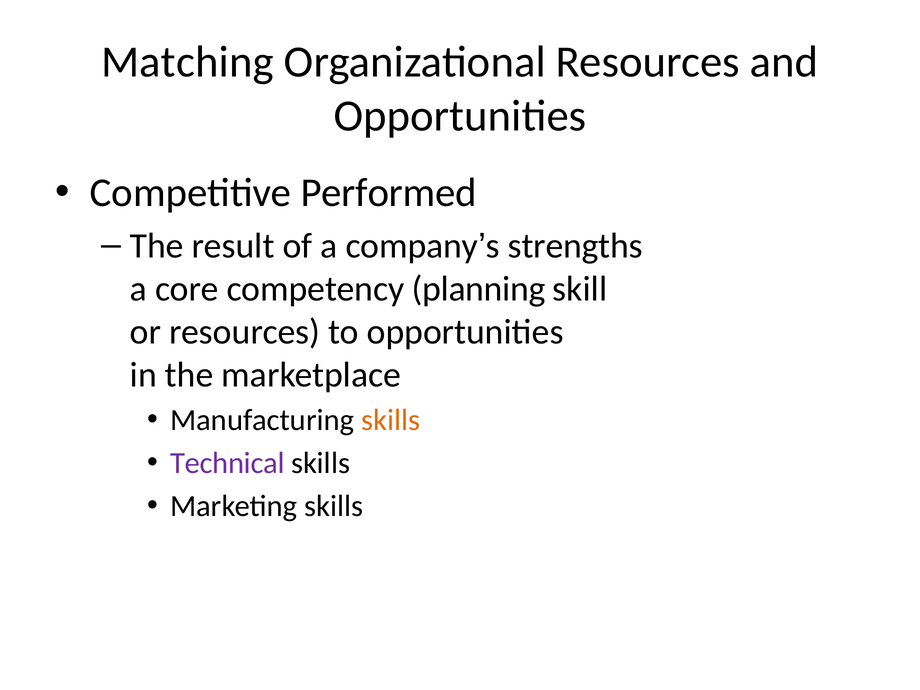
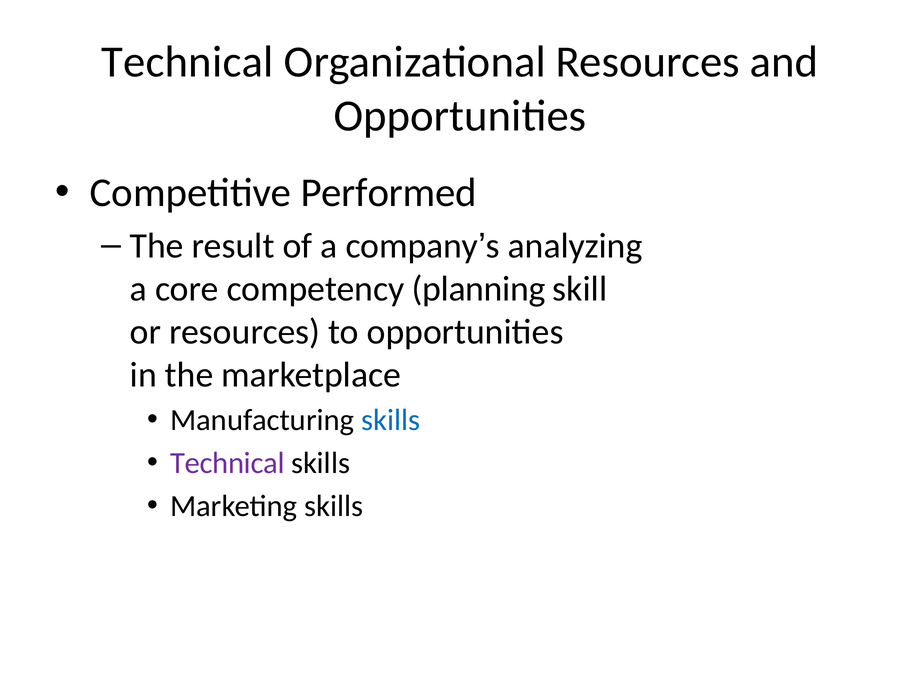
Matching at (187, 62): Matching -> Technical
strengths: strengths -> analyzing
skills at (391, 420) colour: orange -> blue
